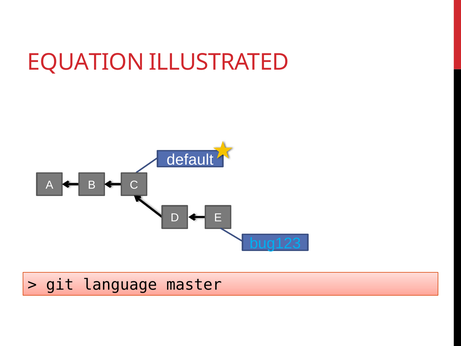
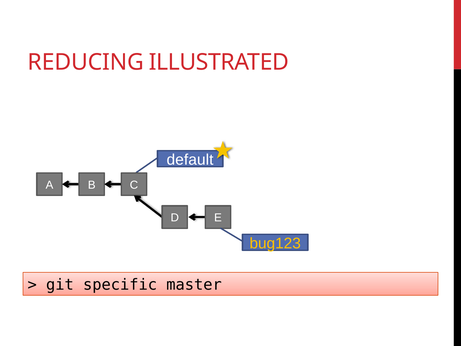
EQUATION: EQUATION -> REDUCING
bug123 colour: light blue -> yellow
language: language -> specific
